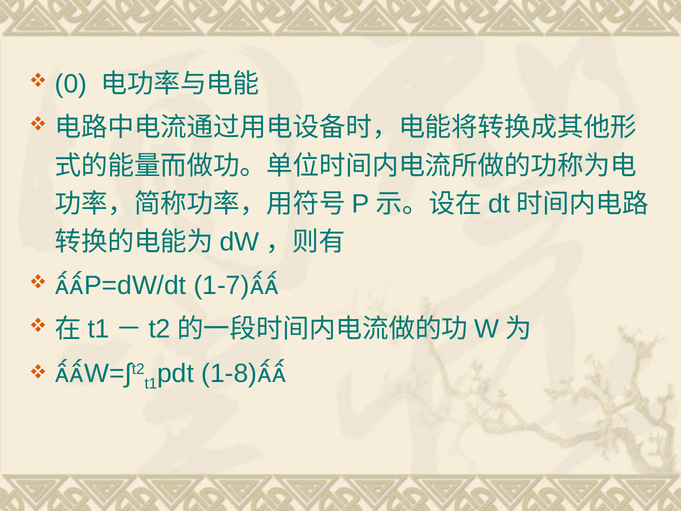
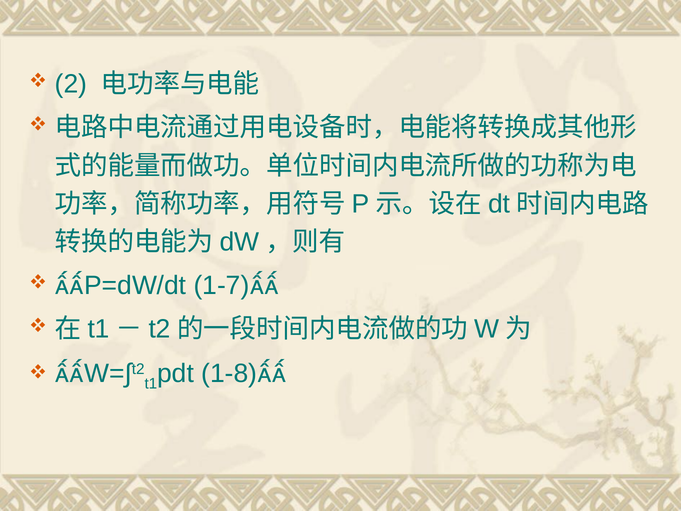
0: 0 -> 2
